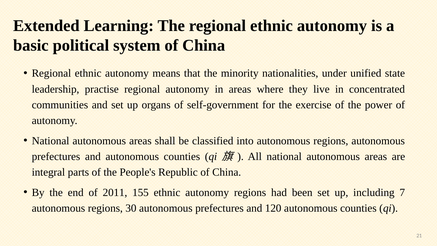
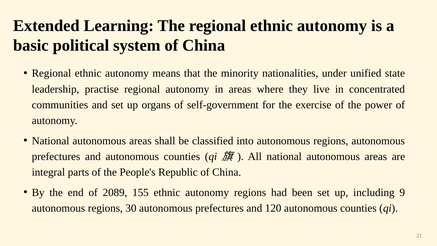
2011: 2011 -> 2089
7: 7 -> 9
